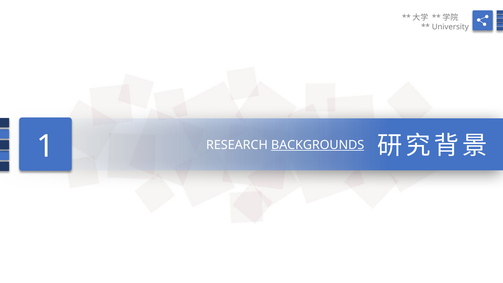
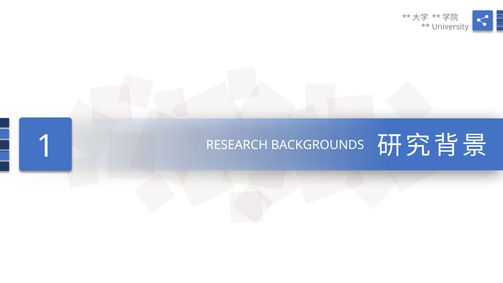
BACKGROUNDS underline: present -> none
